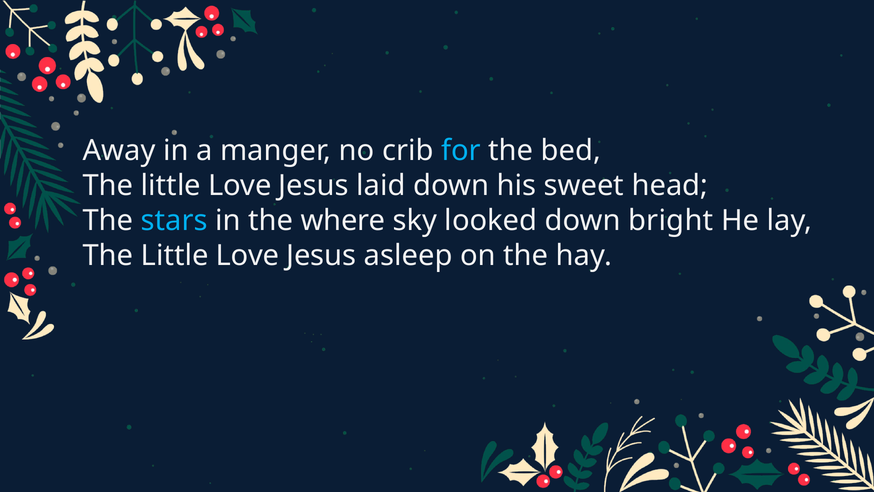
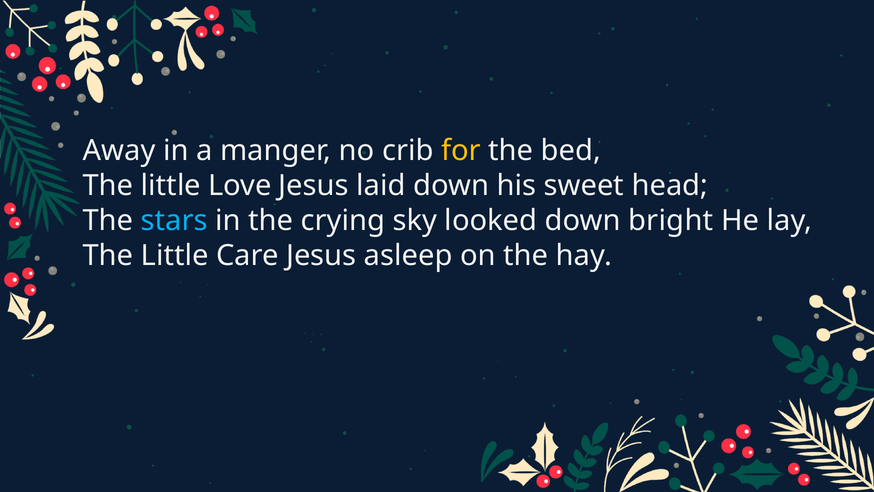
for colour: light blue -> yellow
where: where -> crying
Love at (248, 255): Love -> Care
